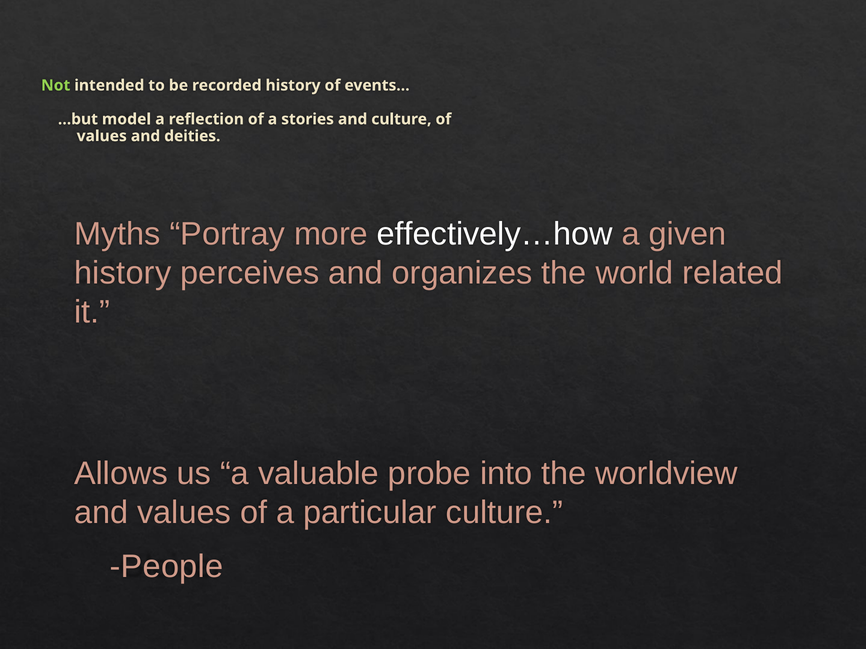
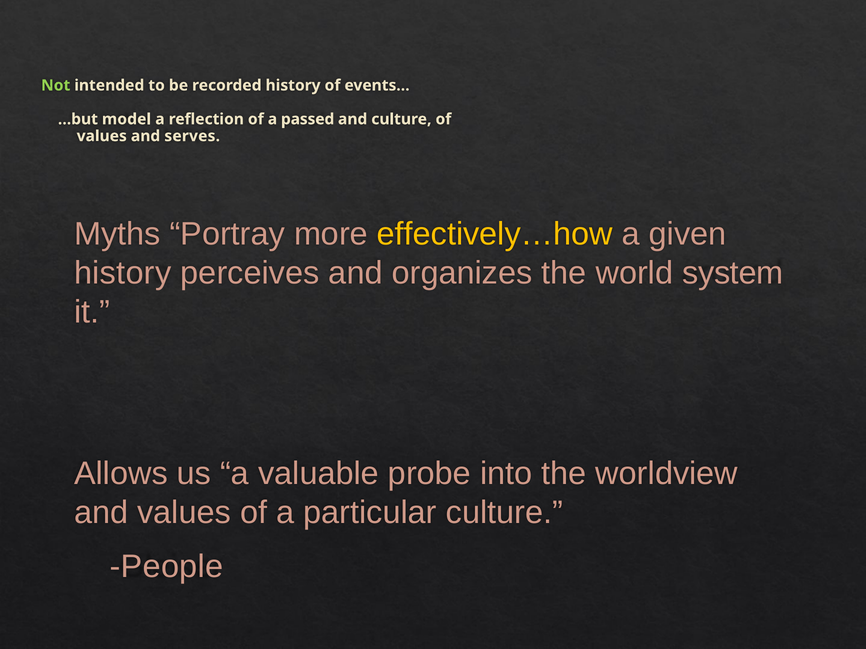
stories: stories -> passed
deities: deities -> serves
effectively…how colour: white -> yellow
related: related -> system
